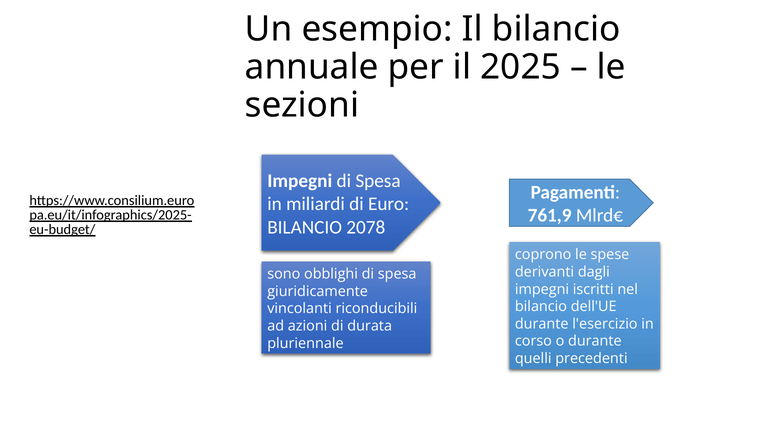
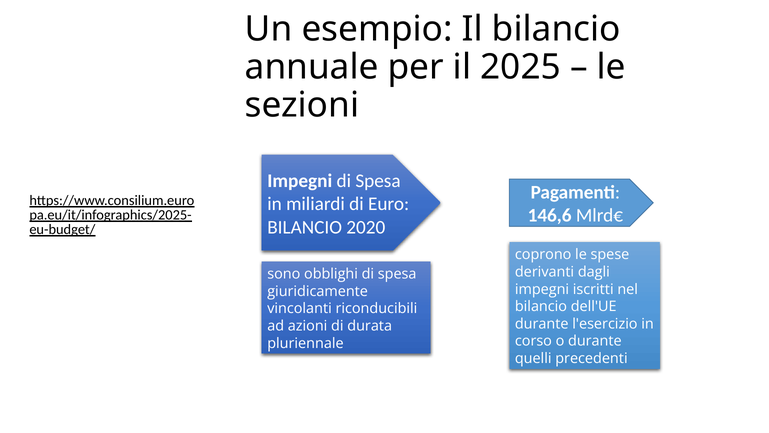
761,9: 761,9 -> 146,6
2078: 2078 -> 2020
